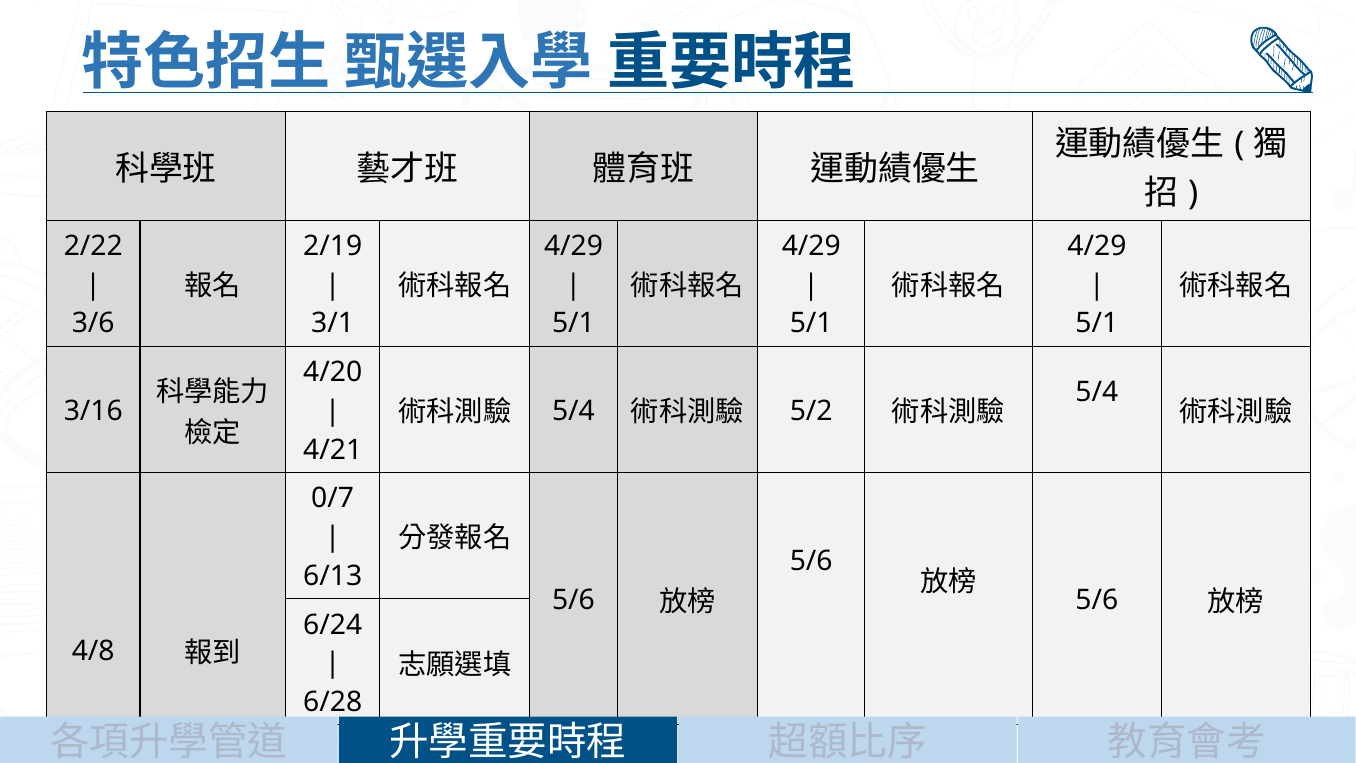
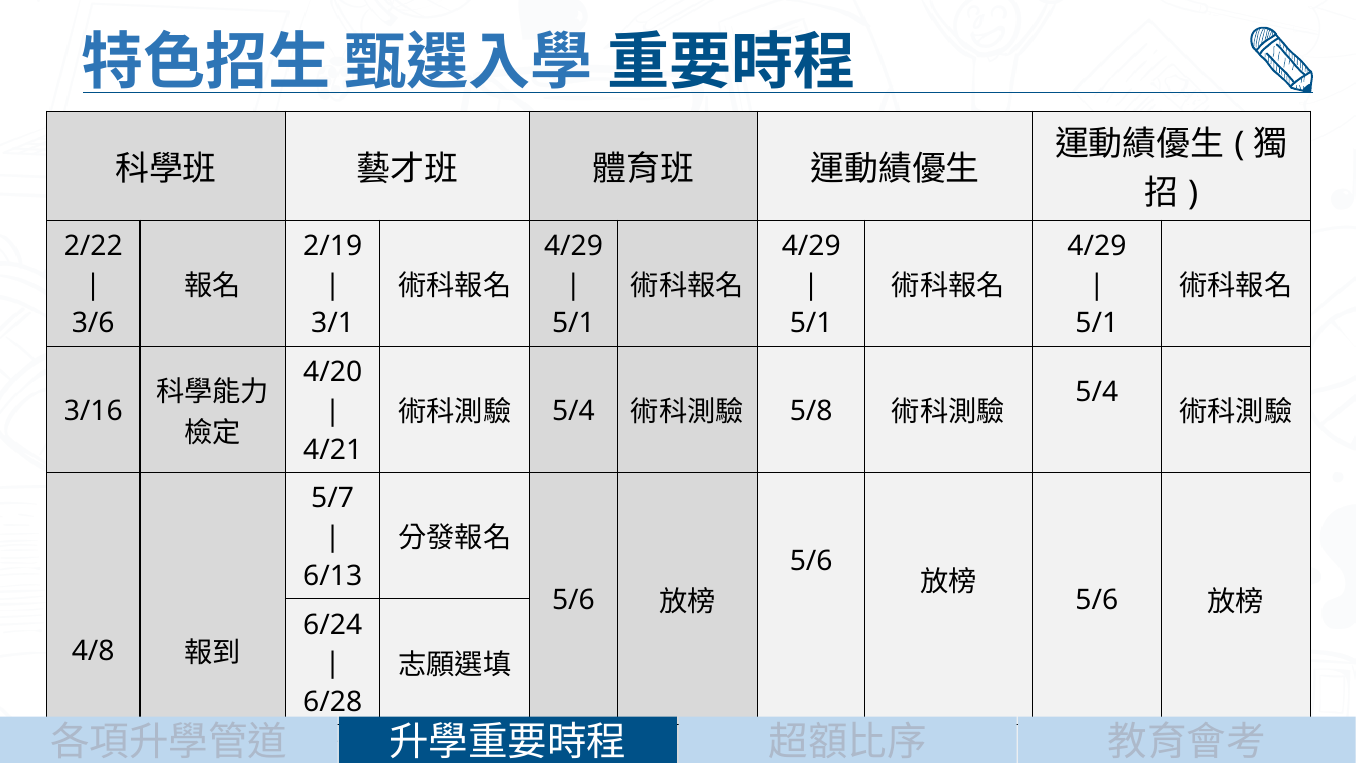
5/2: 5/2 -> 5/8
0/7: 0/7 -> 5/7
